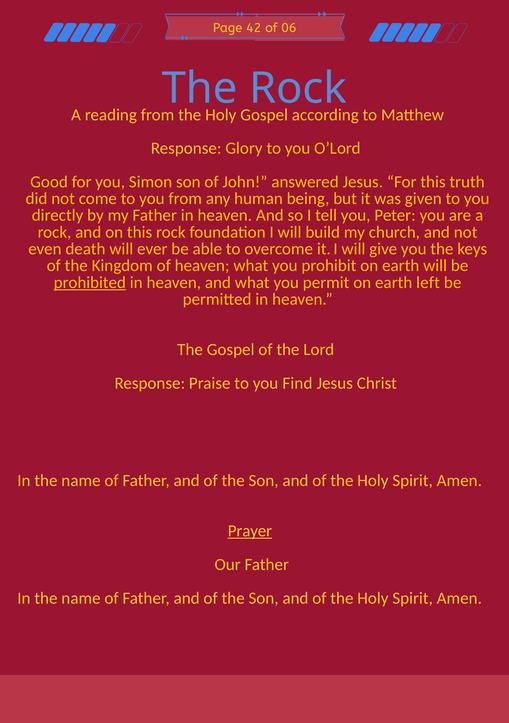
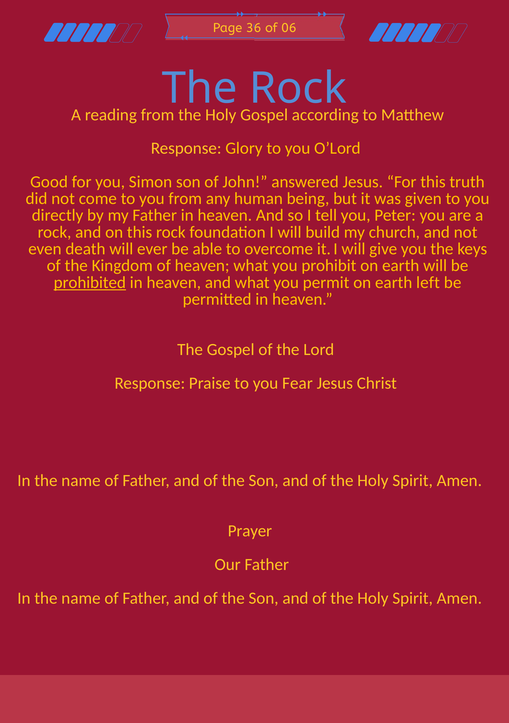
42: 42 -> 36
Find: Find -> Fear
Prayer underline: present -> none
